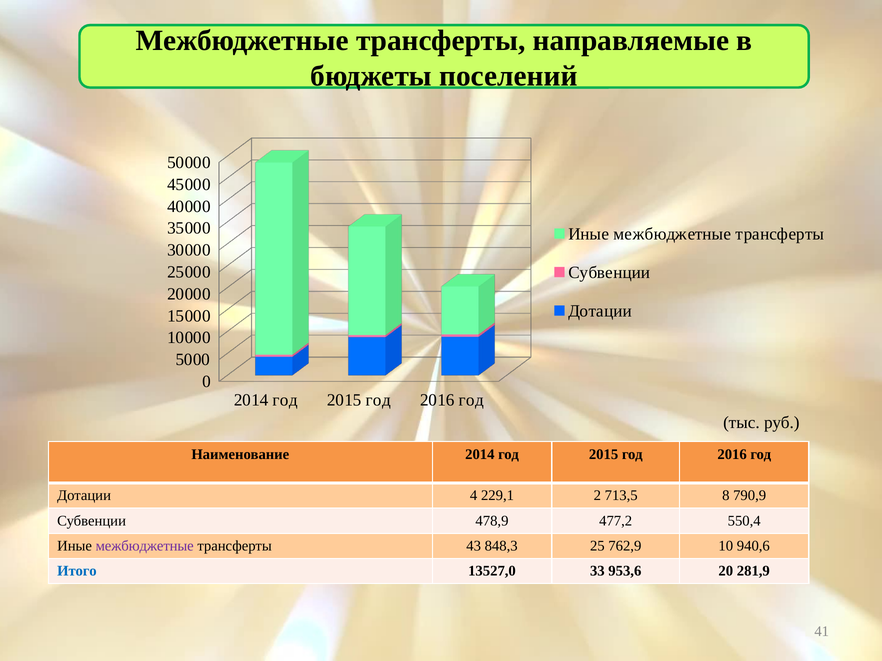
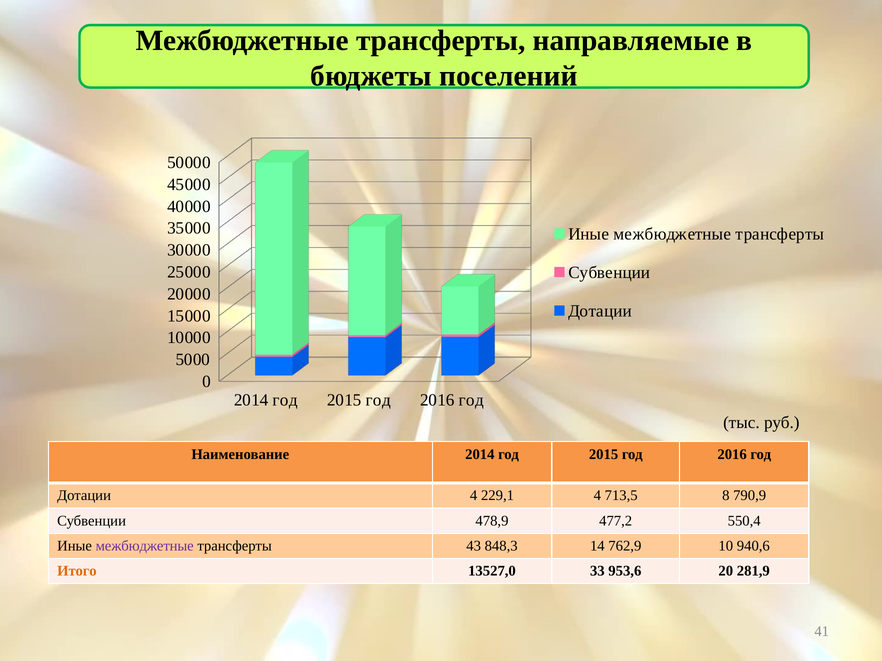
229,1 2: 2 -> 4
25: 25 -> 14
Итого colour: blue -> orange
